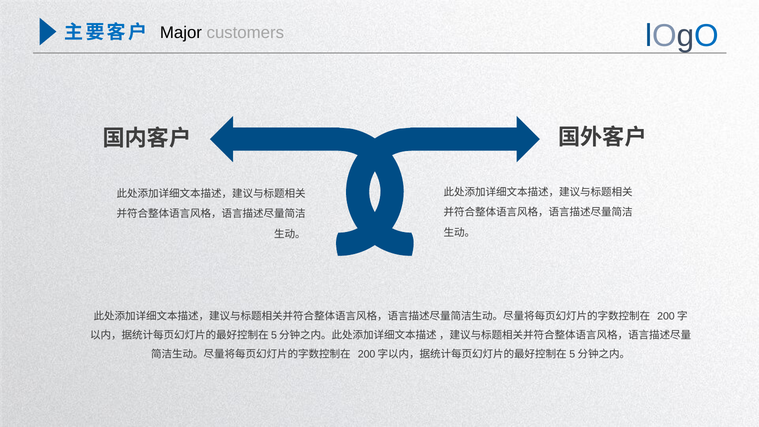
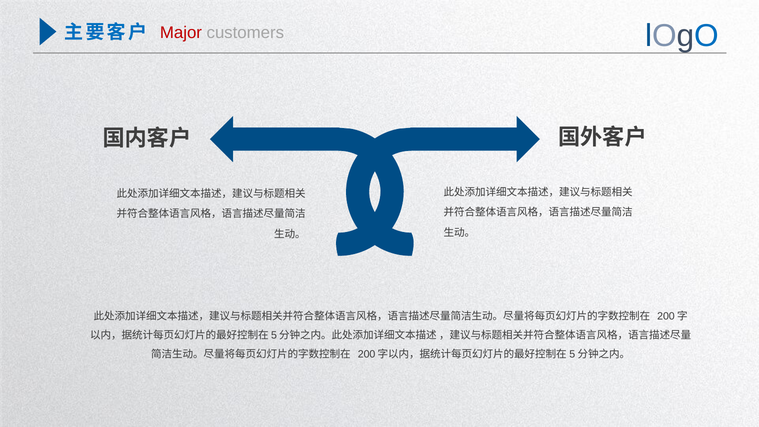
Major colour: black -> red
